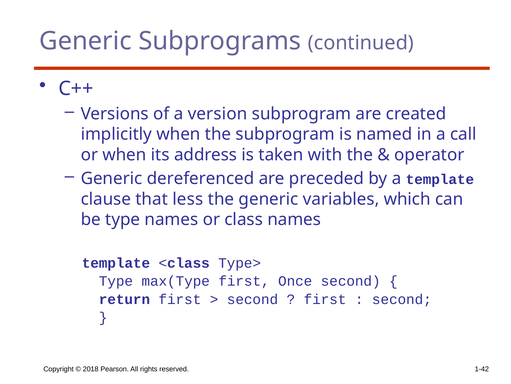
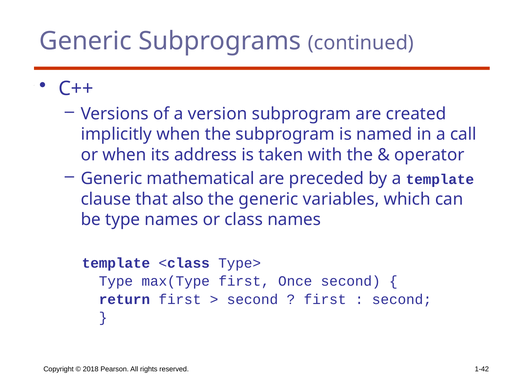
dereferenced: dereferenced -> mathematical
less: less -> also
